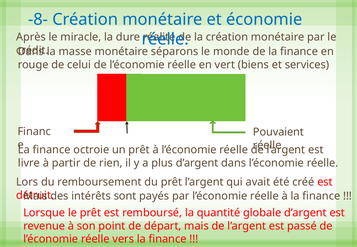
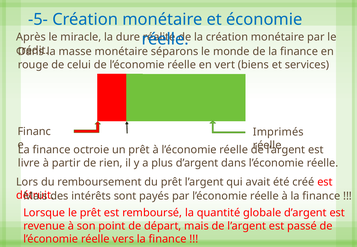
-8-: -8- -> -5-
Pouvaient: Pouvaient -> Imprimés
